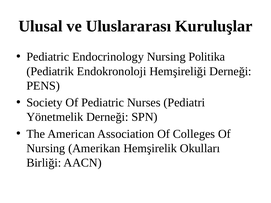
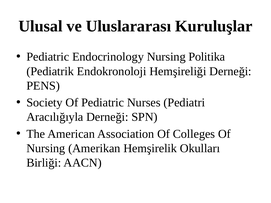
Yönetmelik: Yönetmelik -> Aracılığıyla
